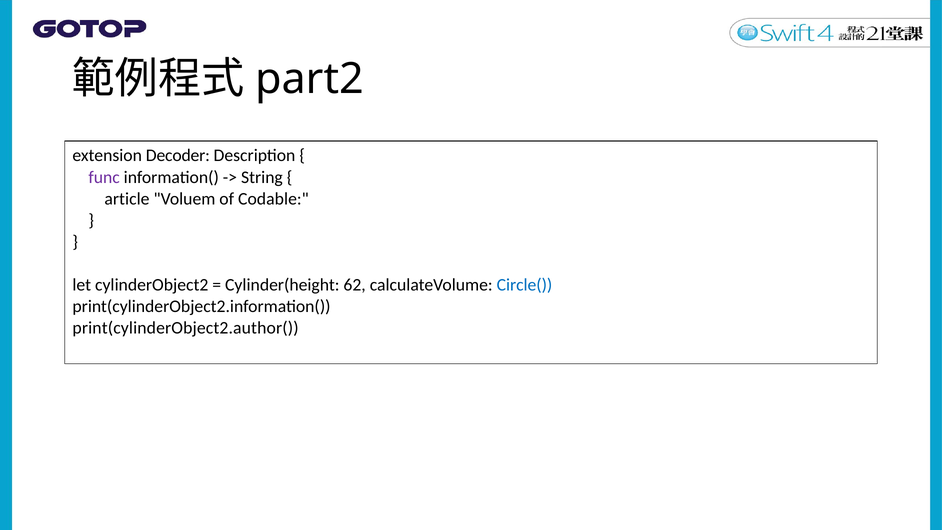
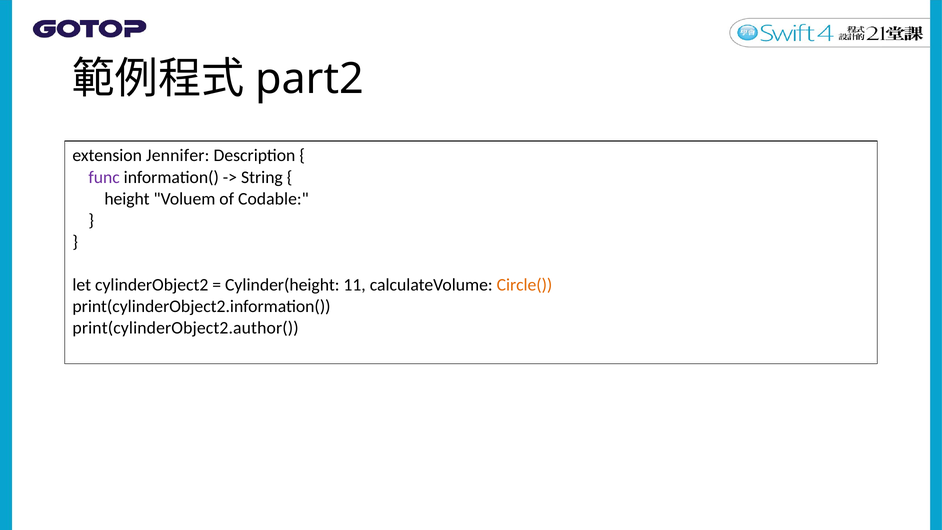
Decoder: Decoder -> Jennifer
article: article -> height
62: 62 -> 11
Circle( colour: blue -> orange
